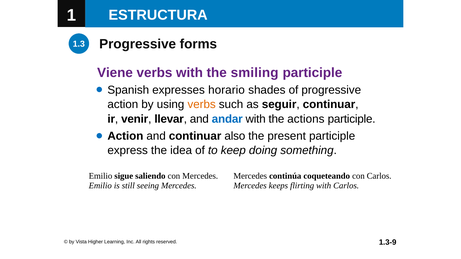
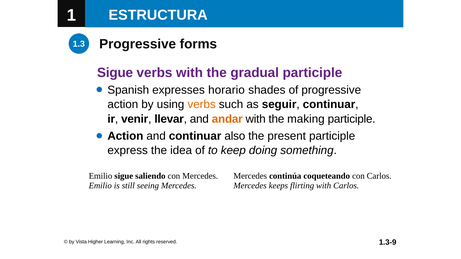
Viene at (115, 73): Viene -> Sigue
smiling: smiling -> gradual
andar colour: blue -> orange
actions: actions -> making
